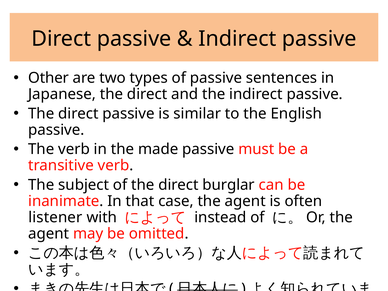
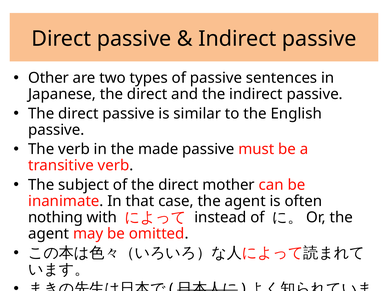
burglar: burglar -> mother
listener: listener -> nothing
